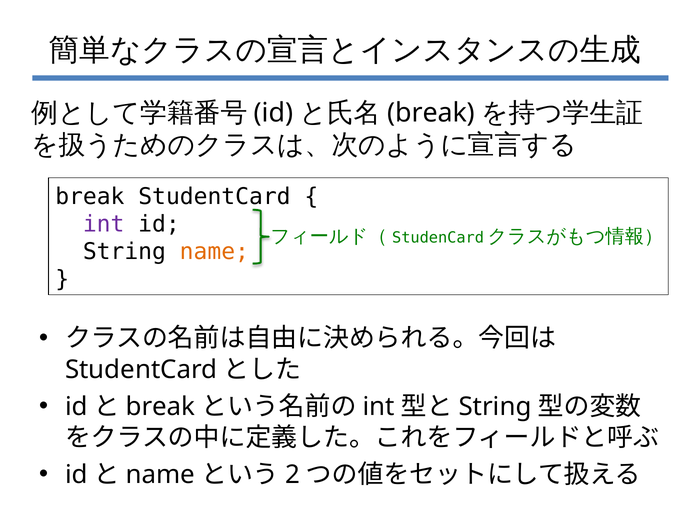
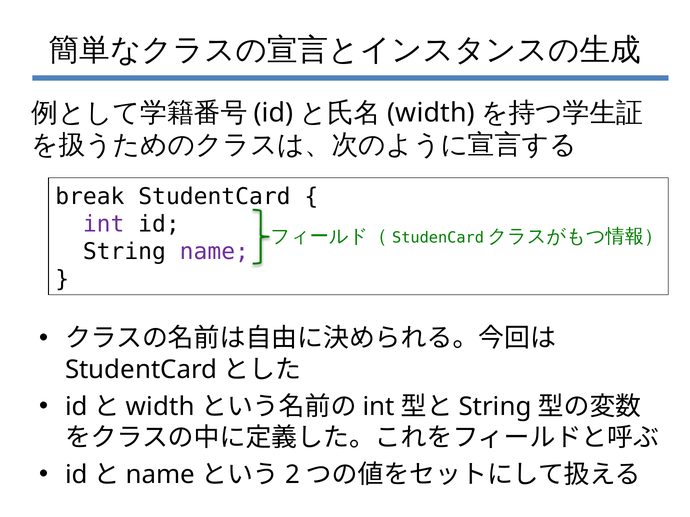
break at (431, 113): break -> width
name at (214, 252) colour: orange -> purple
break at (160, 407): break -> width
